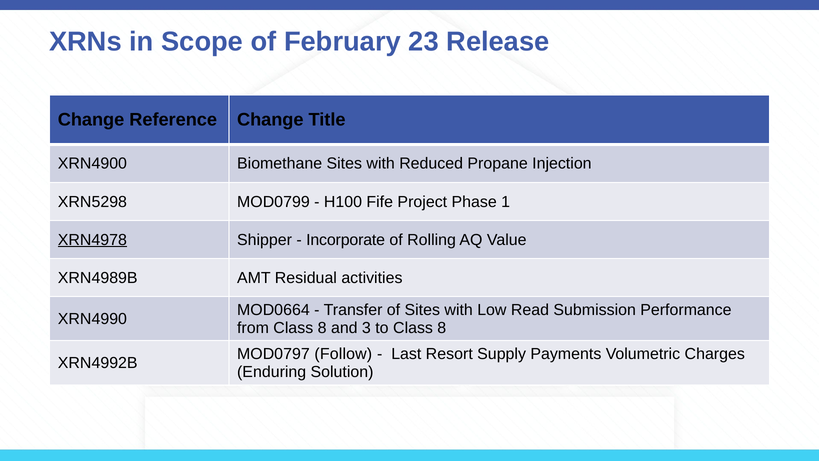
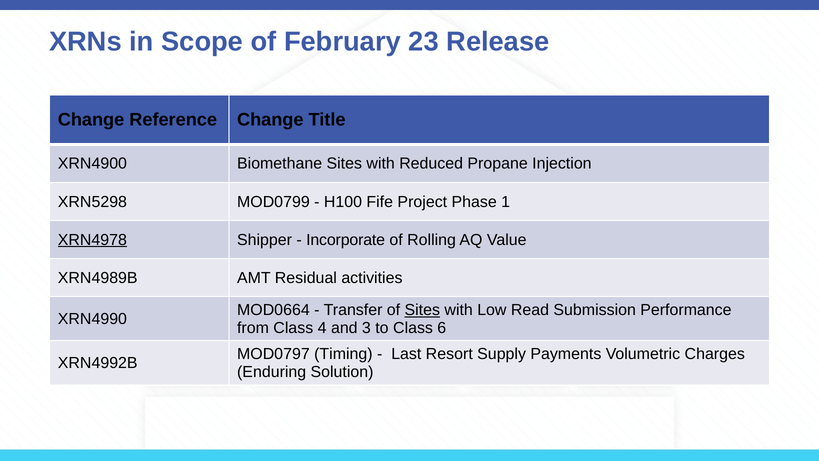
Sites at (422, 310) underline: none -> present
from Class 8: 8 -> 4
to Class 8: 8 -> 6
Follow: Follow -> Timing
